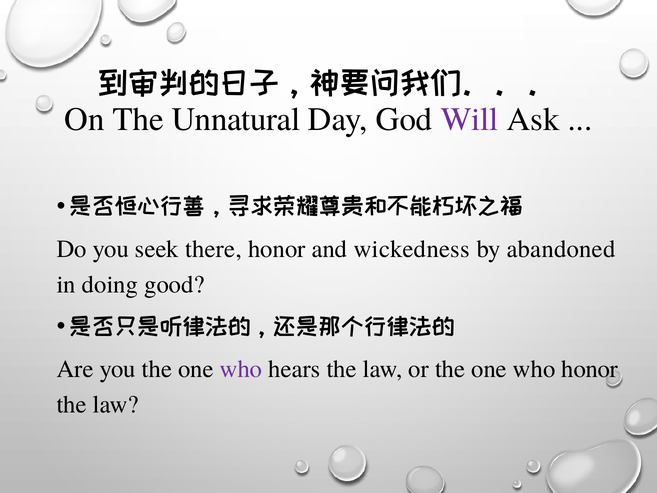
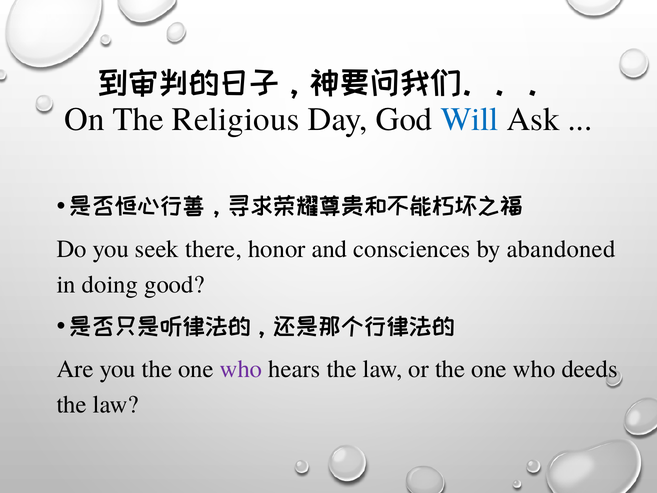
Unnatural: Unnatural -> Religious
Will colour: purple -> blue
wickedness: wickedness -> consciences
who honor: honor -> deeds
